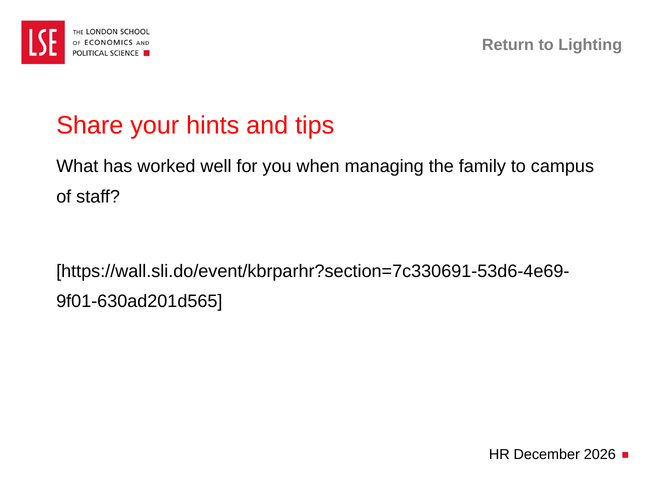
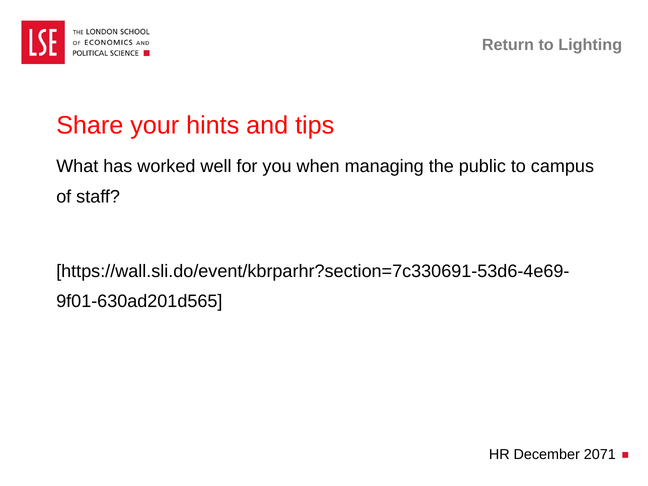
family: family -> public
2026: 2026 -> 2071
